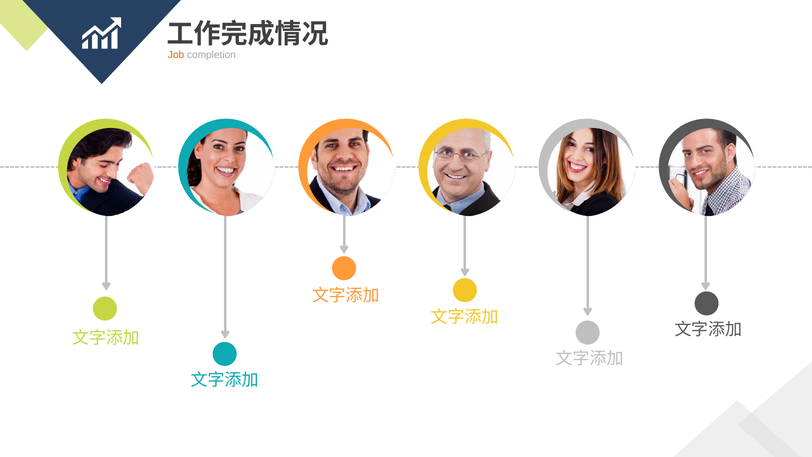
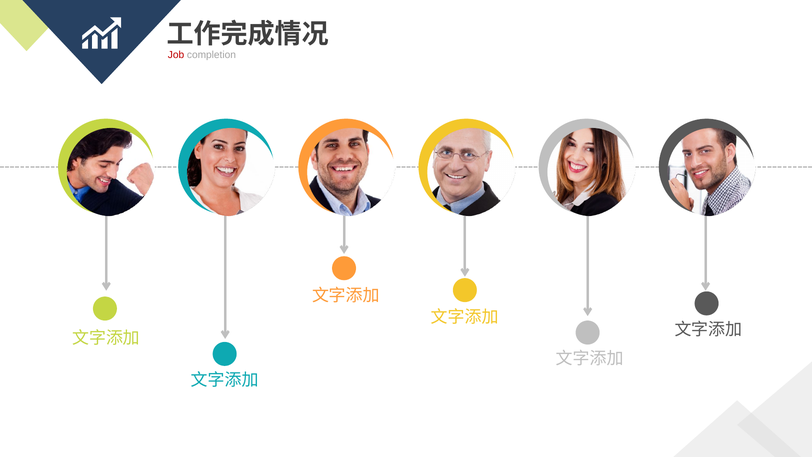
Job colour: orange -> red
